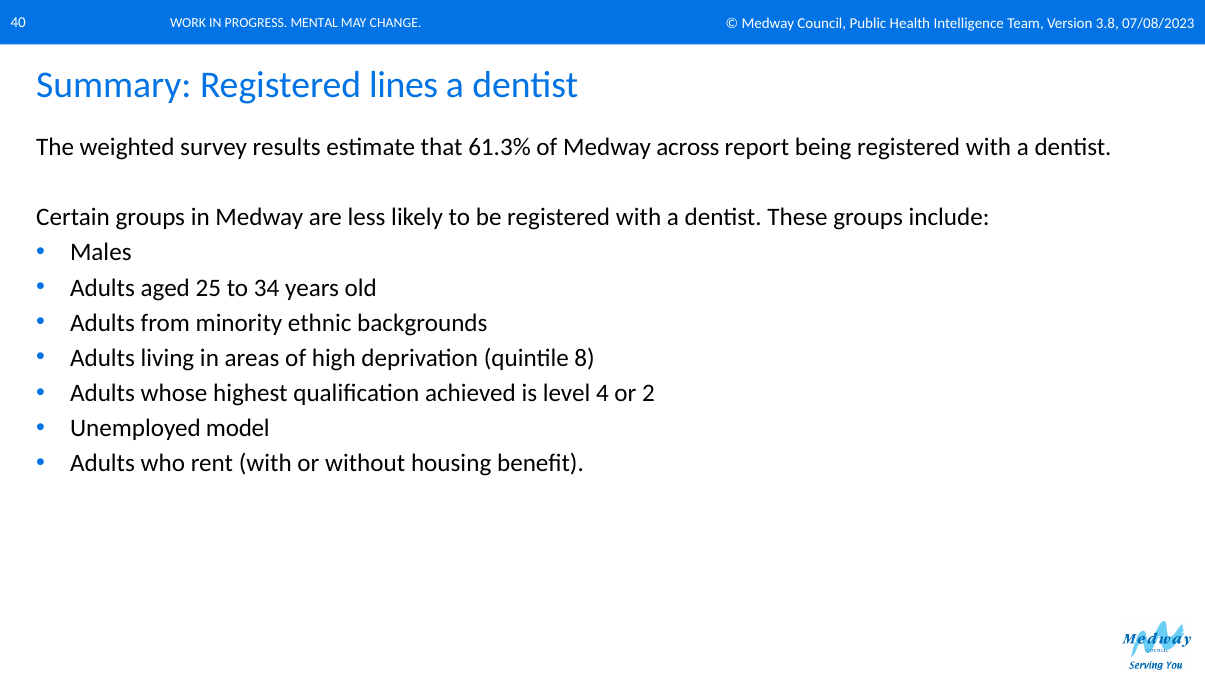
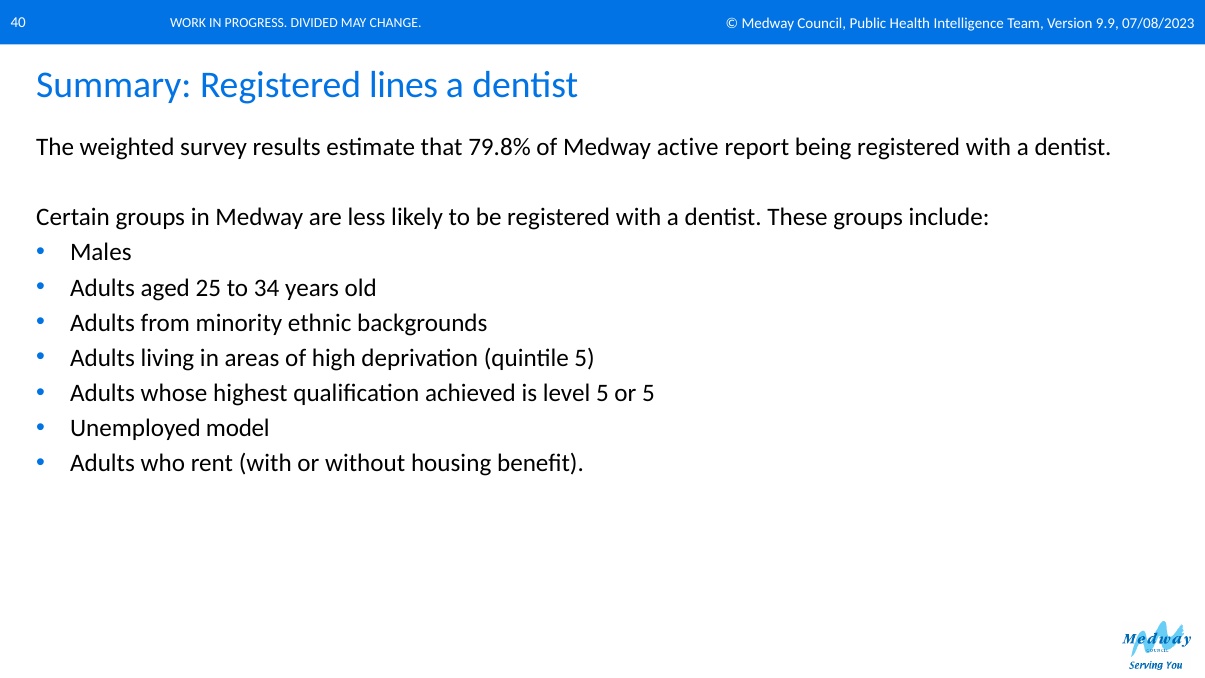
3.8: 3.8 -> 9.9
MENTAL: MENTAL -> DIVIDED
61.3%: 61.3% -> 79.8%
across: across -> active
quintile 8: 8 -> 5
level 4: 4 -> 5
or 2: 2 -> 5
